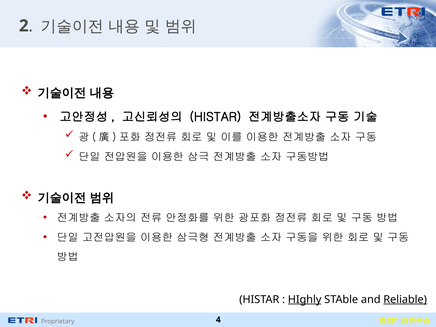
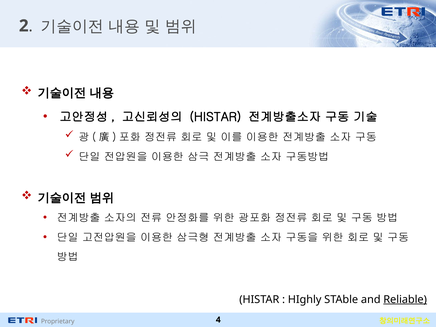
HIghly underline: present -> none
